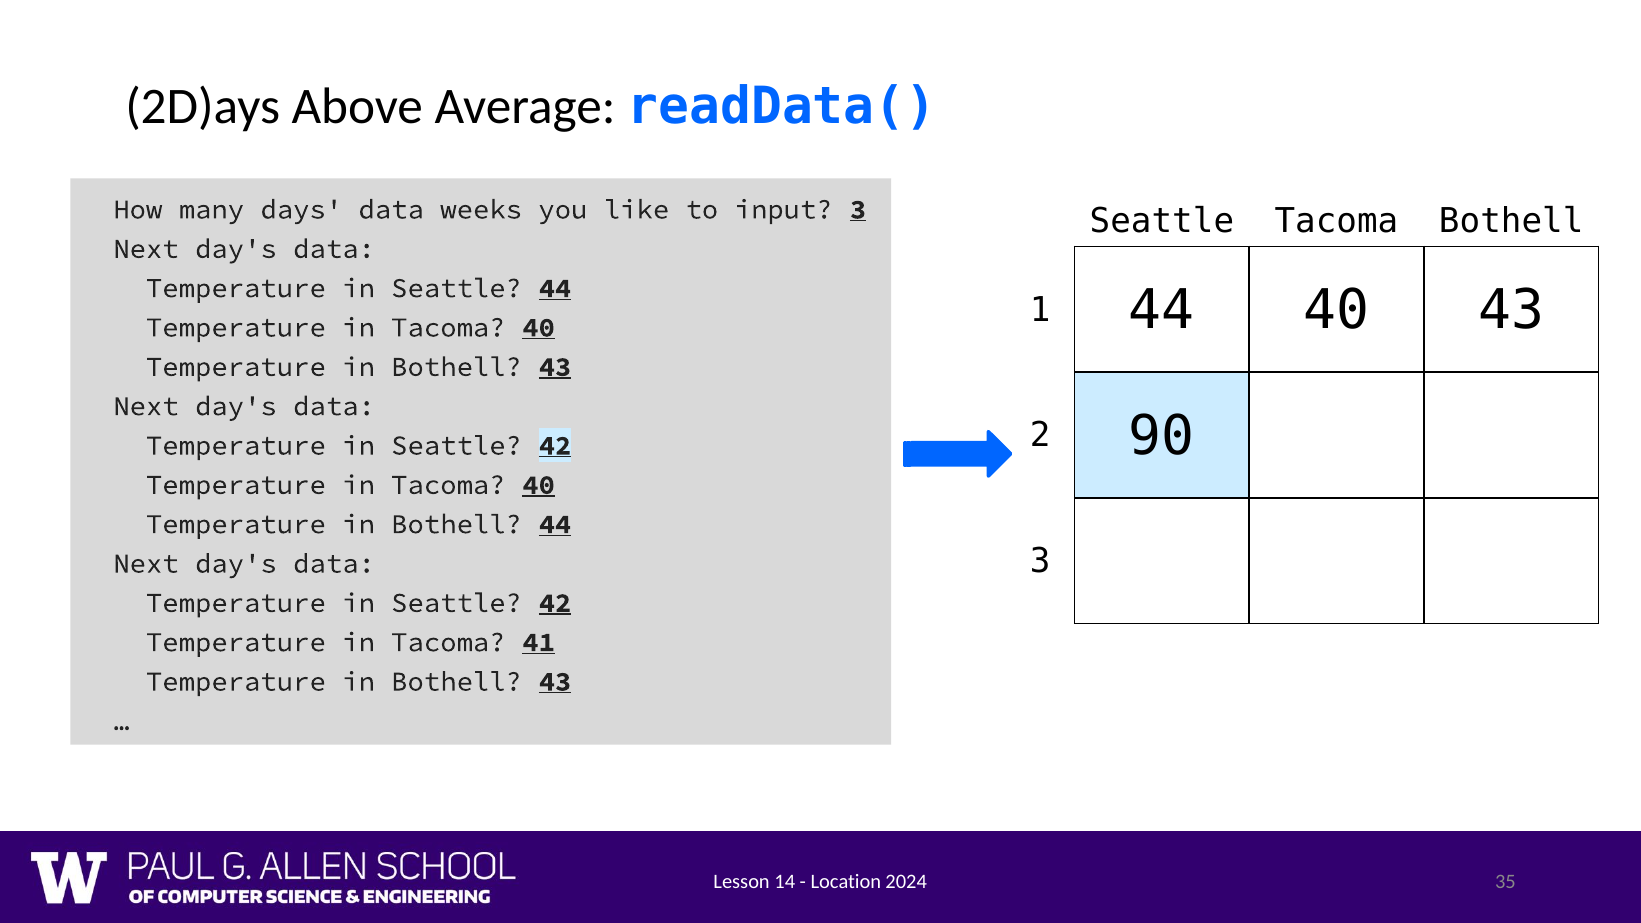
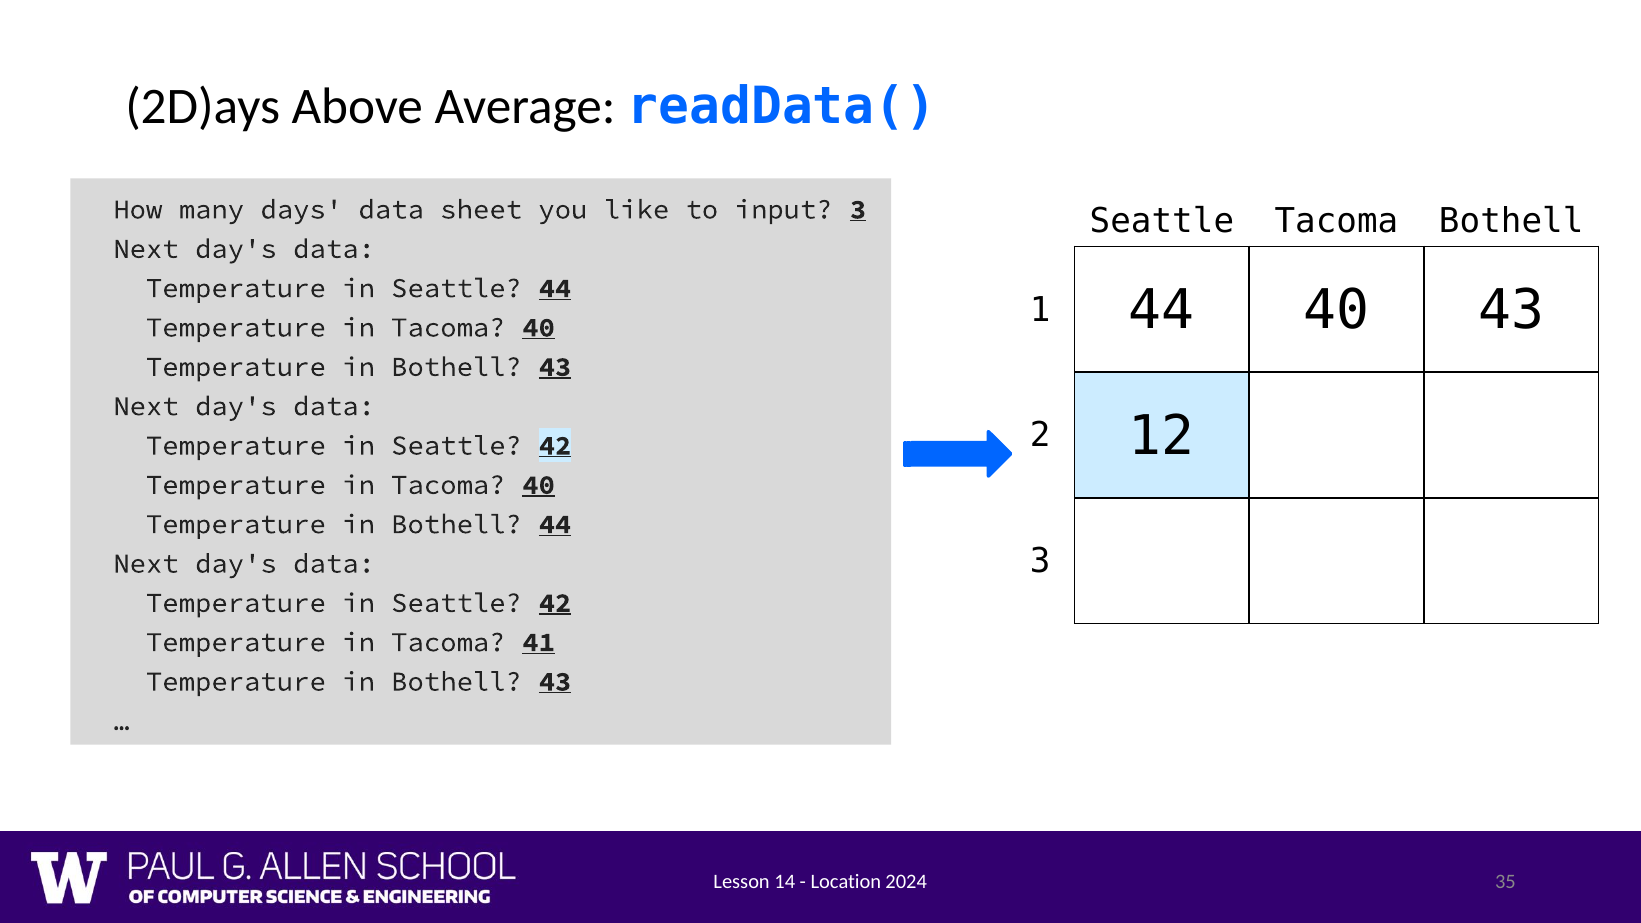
weeks: weeks -> sheet
90: 90 -> 12
